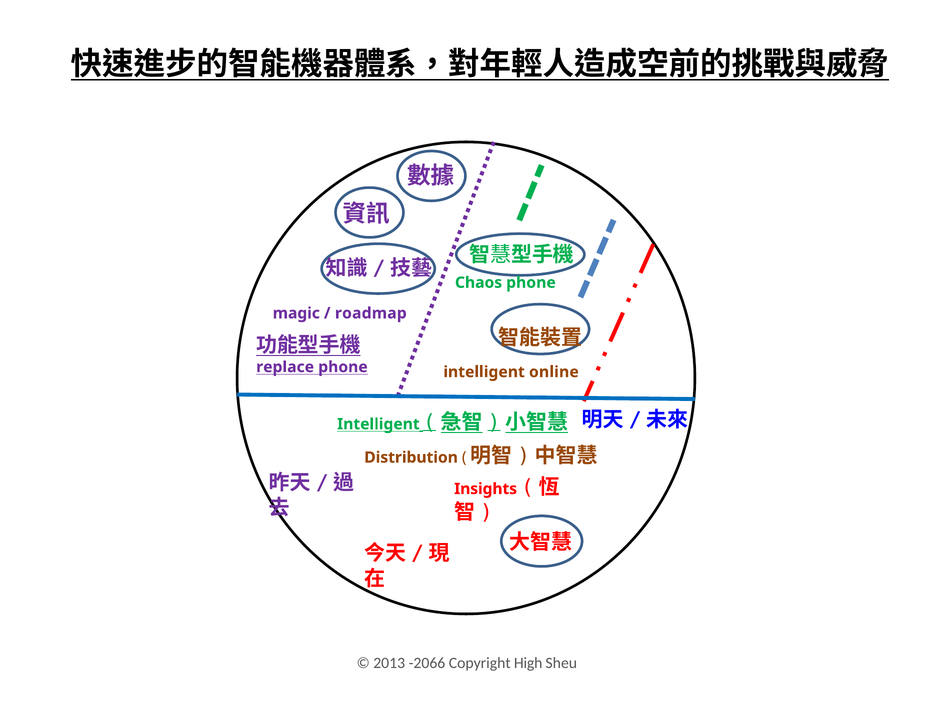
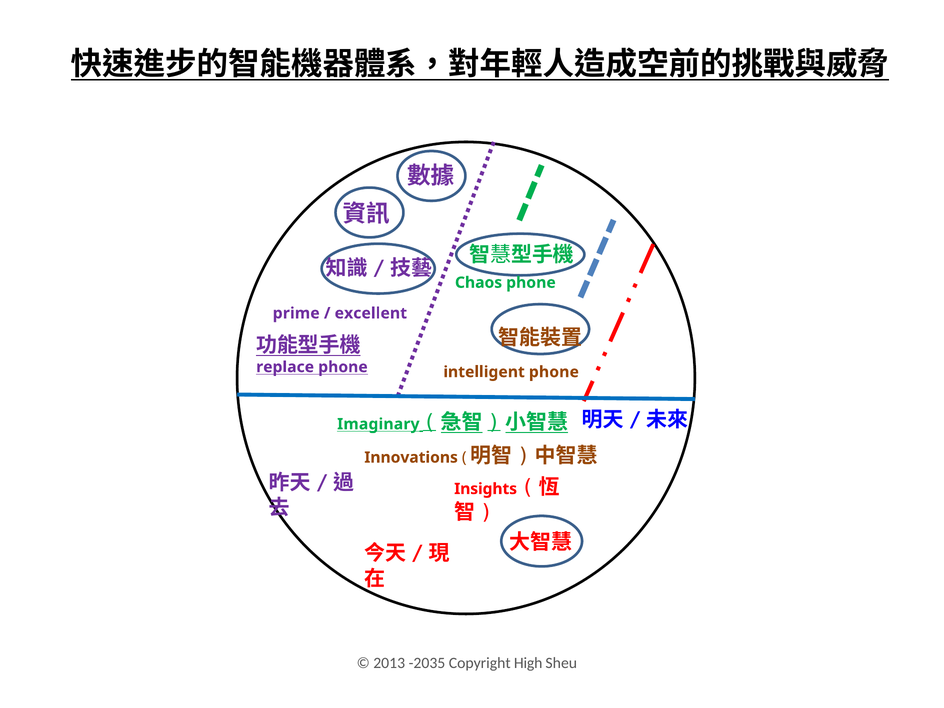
magic: magic -> prime
roadmap: roadmap -> excellent
intelligent online: online -> phone
Intelligent at (378, 424): Intelligent -> Imaginary
Distribution: Distribution -> Innovations
-2066: -2066 -> -2035
